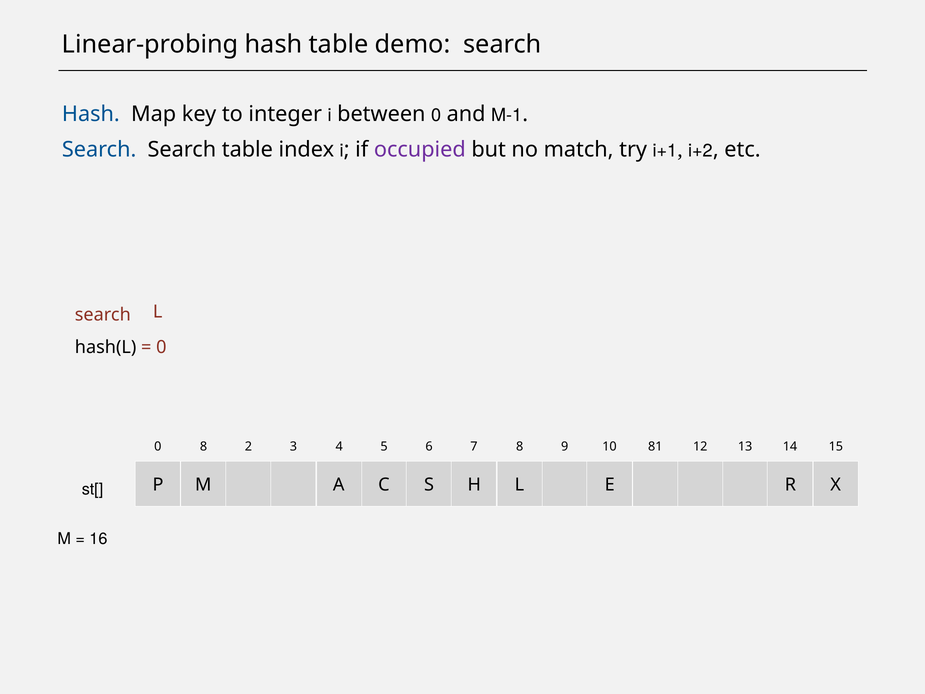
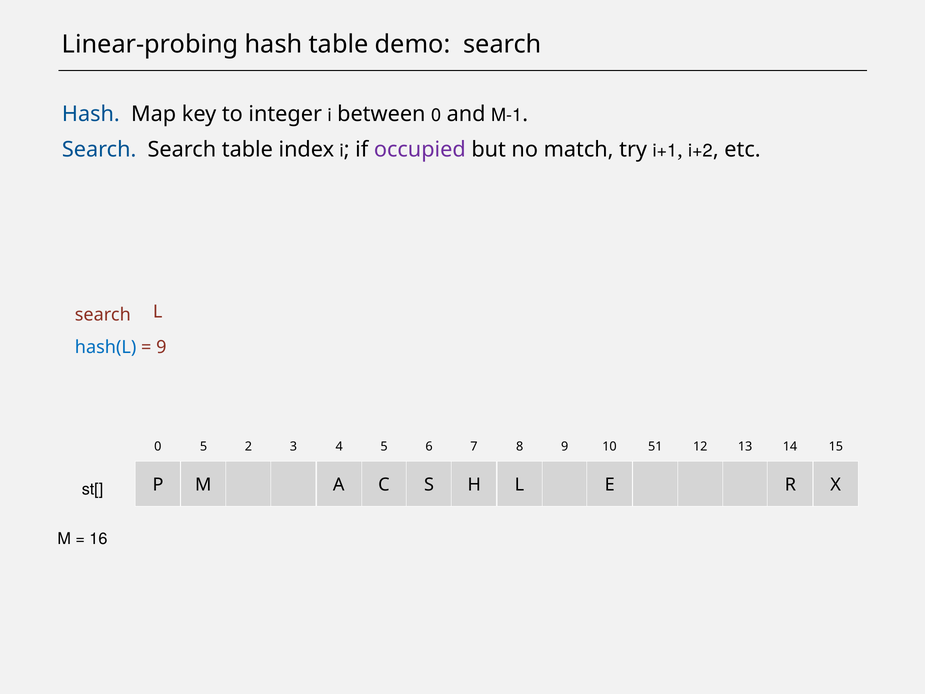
hash(L colour: black -> blue
0 at (161, 347): 0 -> 9
0 8: 8 -> 5
81: 81 -> 51
